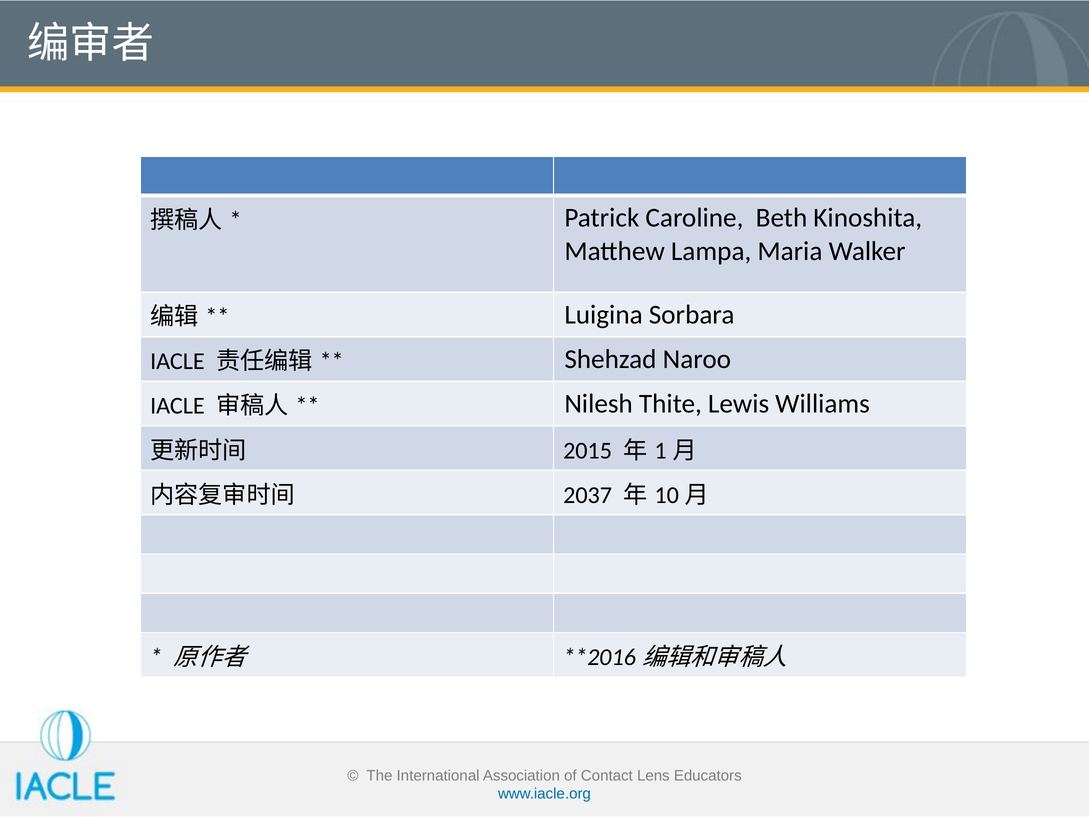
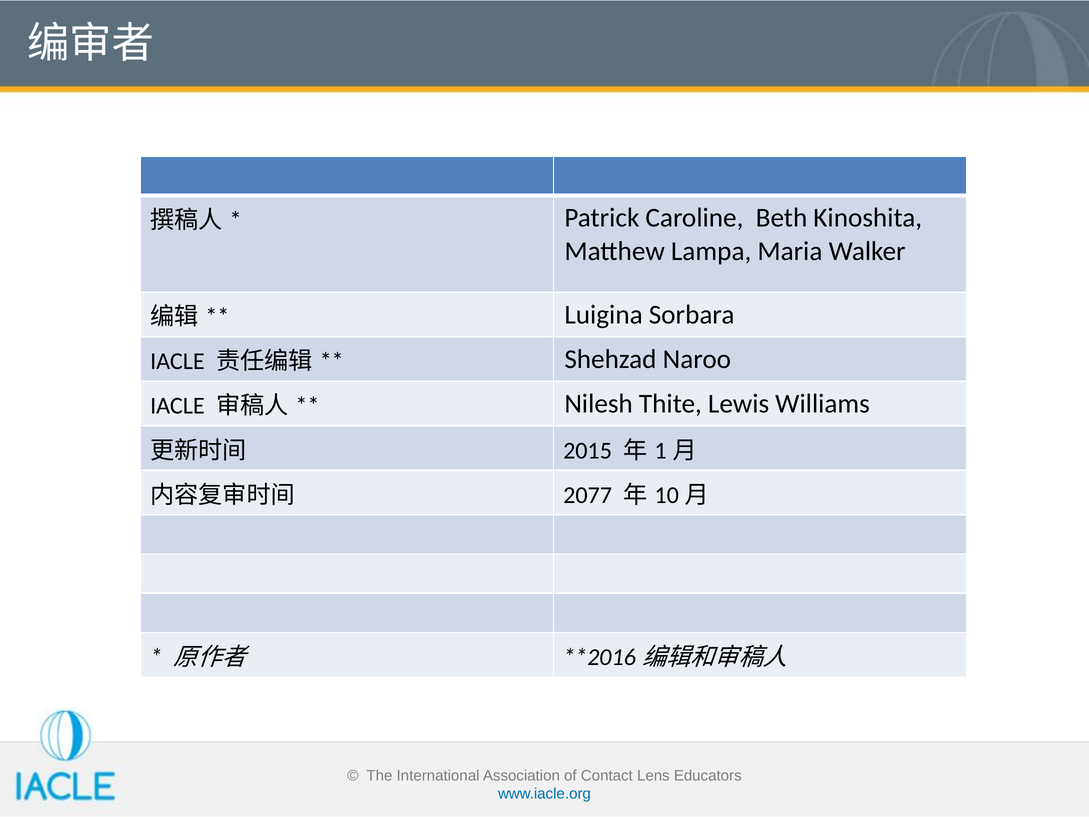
2037: 2037 -> 2077
